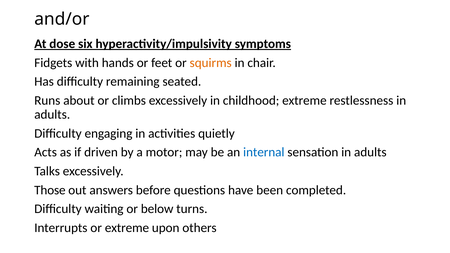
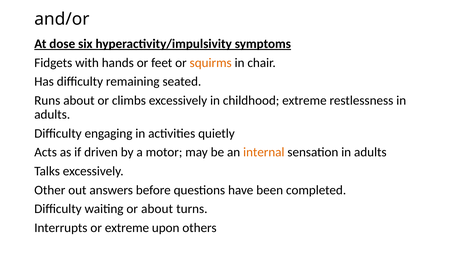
internal colour: blue -> orange
Those: Those -> Other
or below: below -> about
